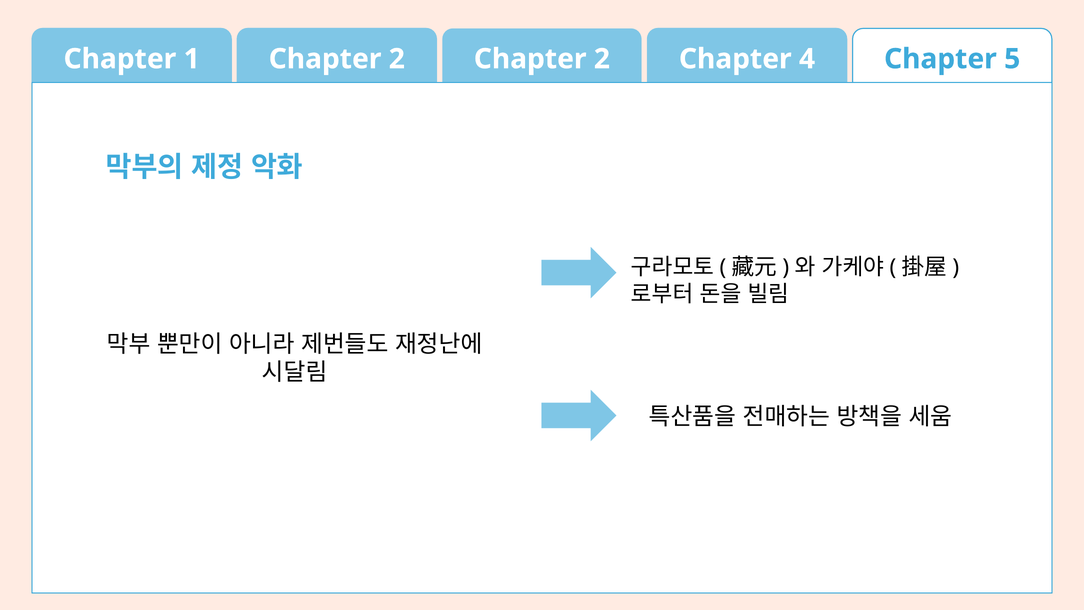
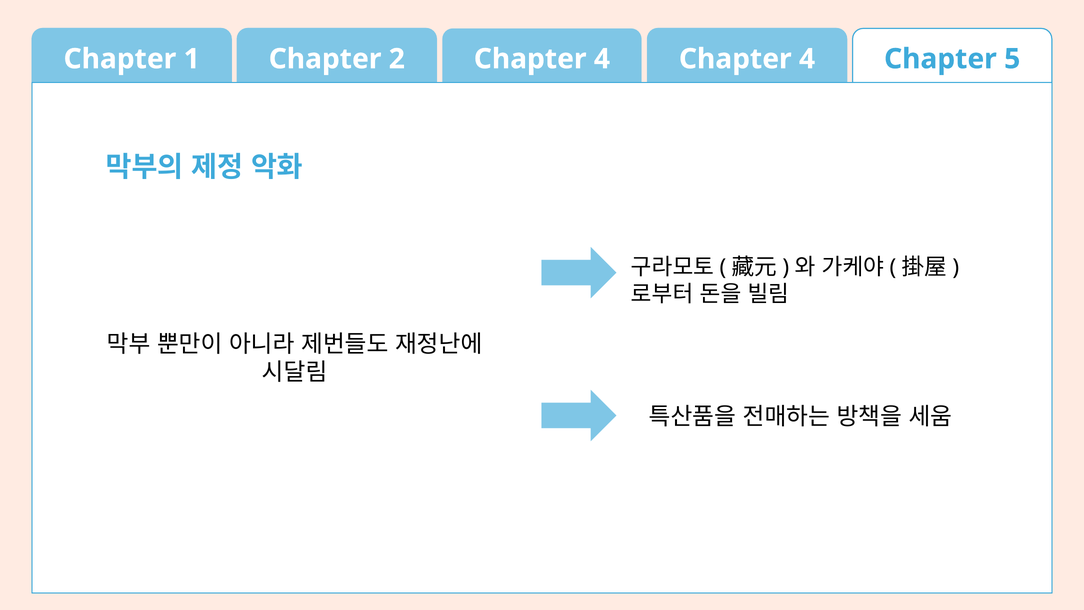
2 Chapter 2: 2 -> 4
